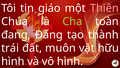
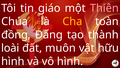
Cha colour: light green -> yellow
đang: đang -> đồng
trái: trái -> loài
